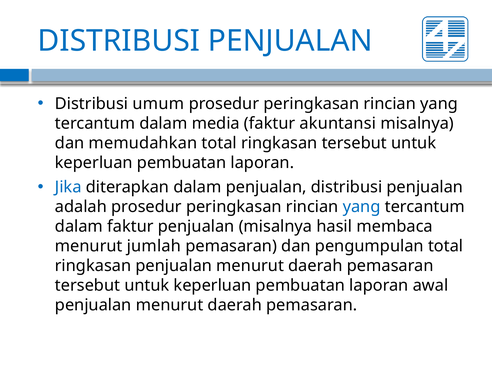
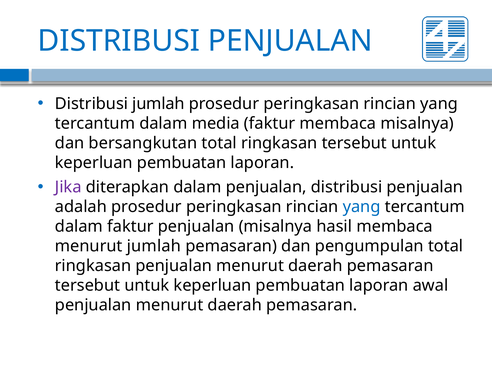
Distribusi umum: umum -> jumlah
faktur akuntansi: akuntansi -> membaca
memudahkan: memudahkan -> bersangkutan
Jika colour: blue -> purple
